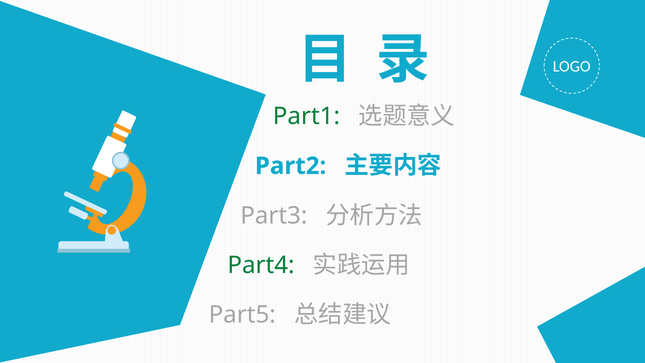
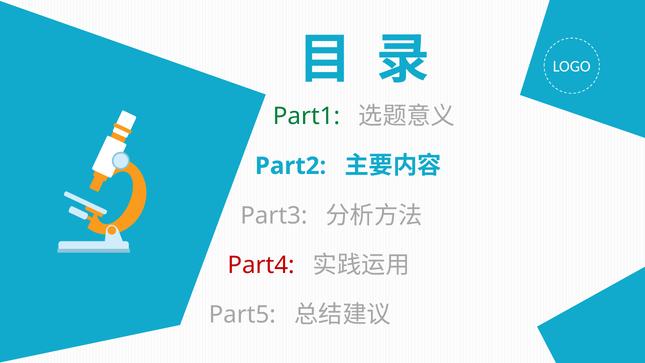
Part4 colour: green -> red
